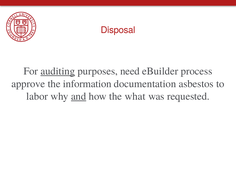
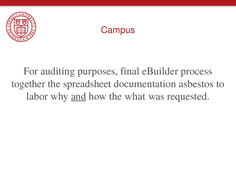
Disposal: Disposal -> Campus
auditing underline: present -> none
need: need -> final
approve: approve -> together
information: information -> spreadsheet
